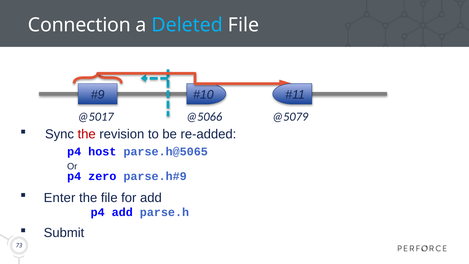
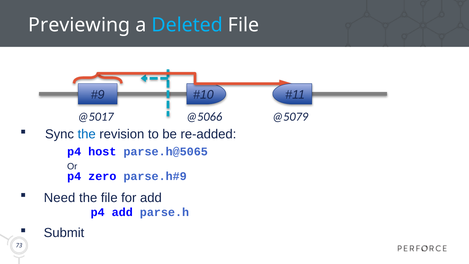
Connection: Connection -> Previewing
the at (87, 134) colour: red -> blue
Enter: Enter -> Need
